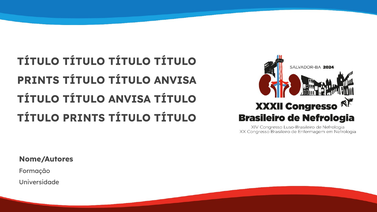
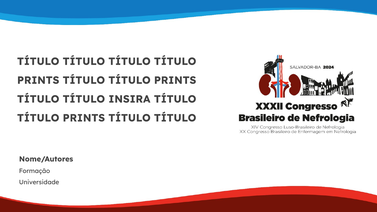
ANVISA at (175, 80): ANVISA -> PRINTS
ANVISA at (130, 99): ANVISA -> INSIRA
